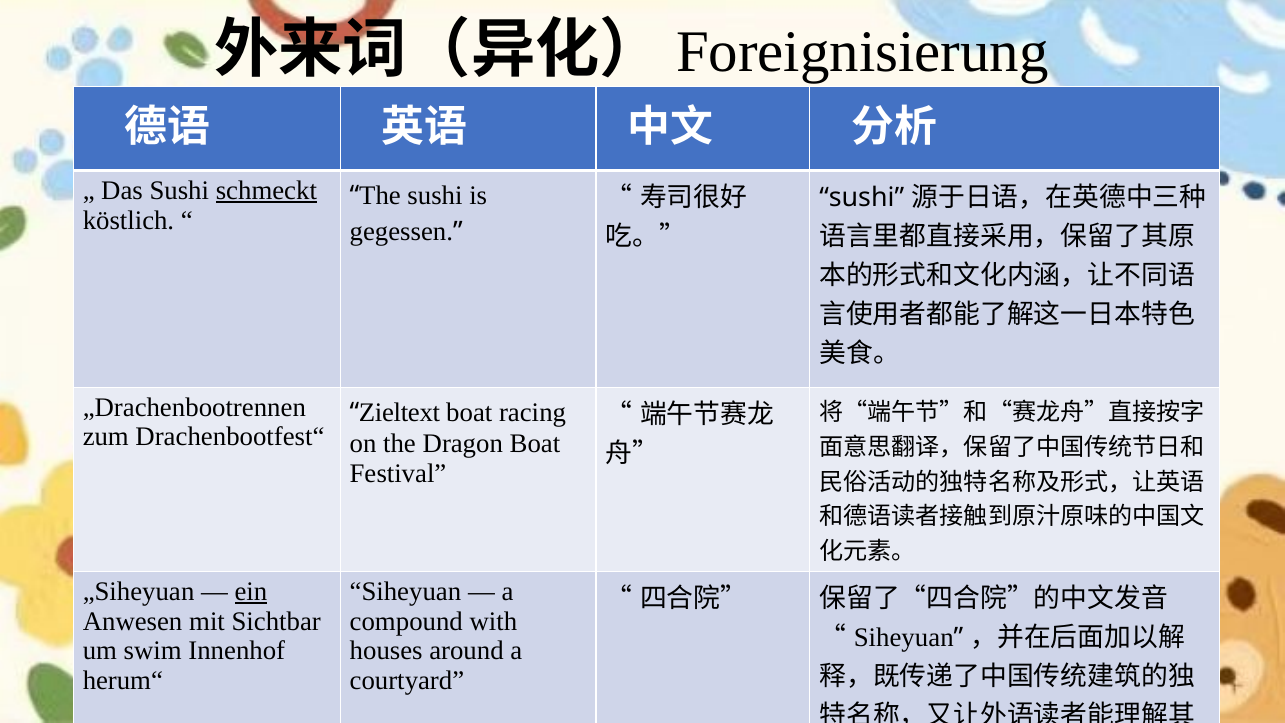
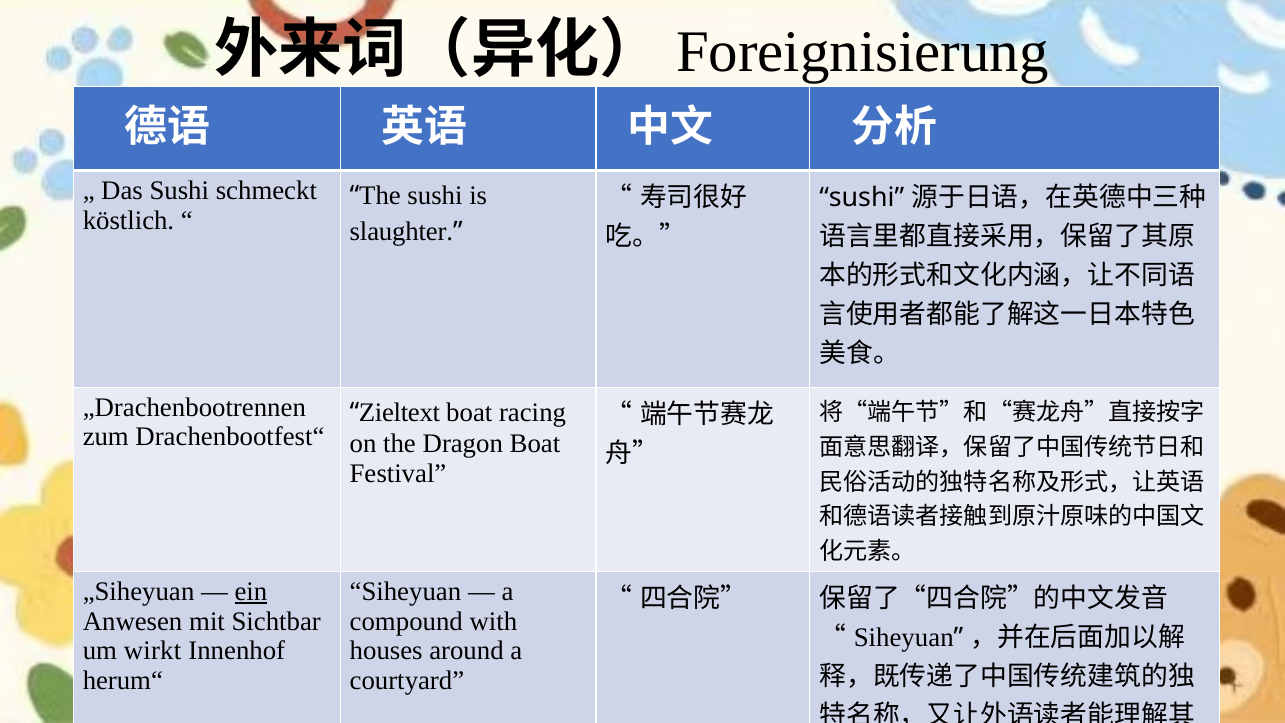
schmeckt underline: present -> none
gegessen: gegessen -> slaughter
swim: swim -> wirkt
